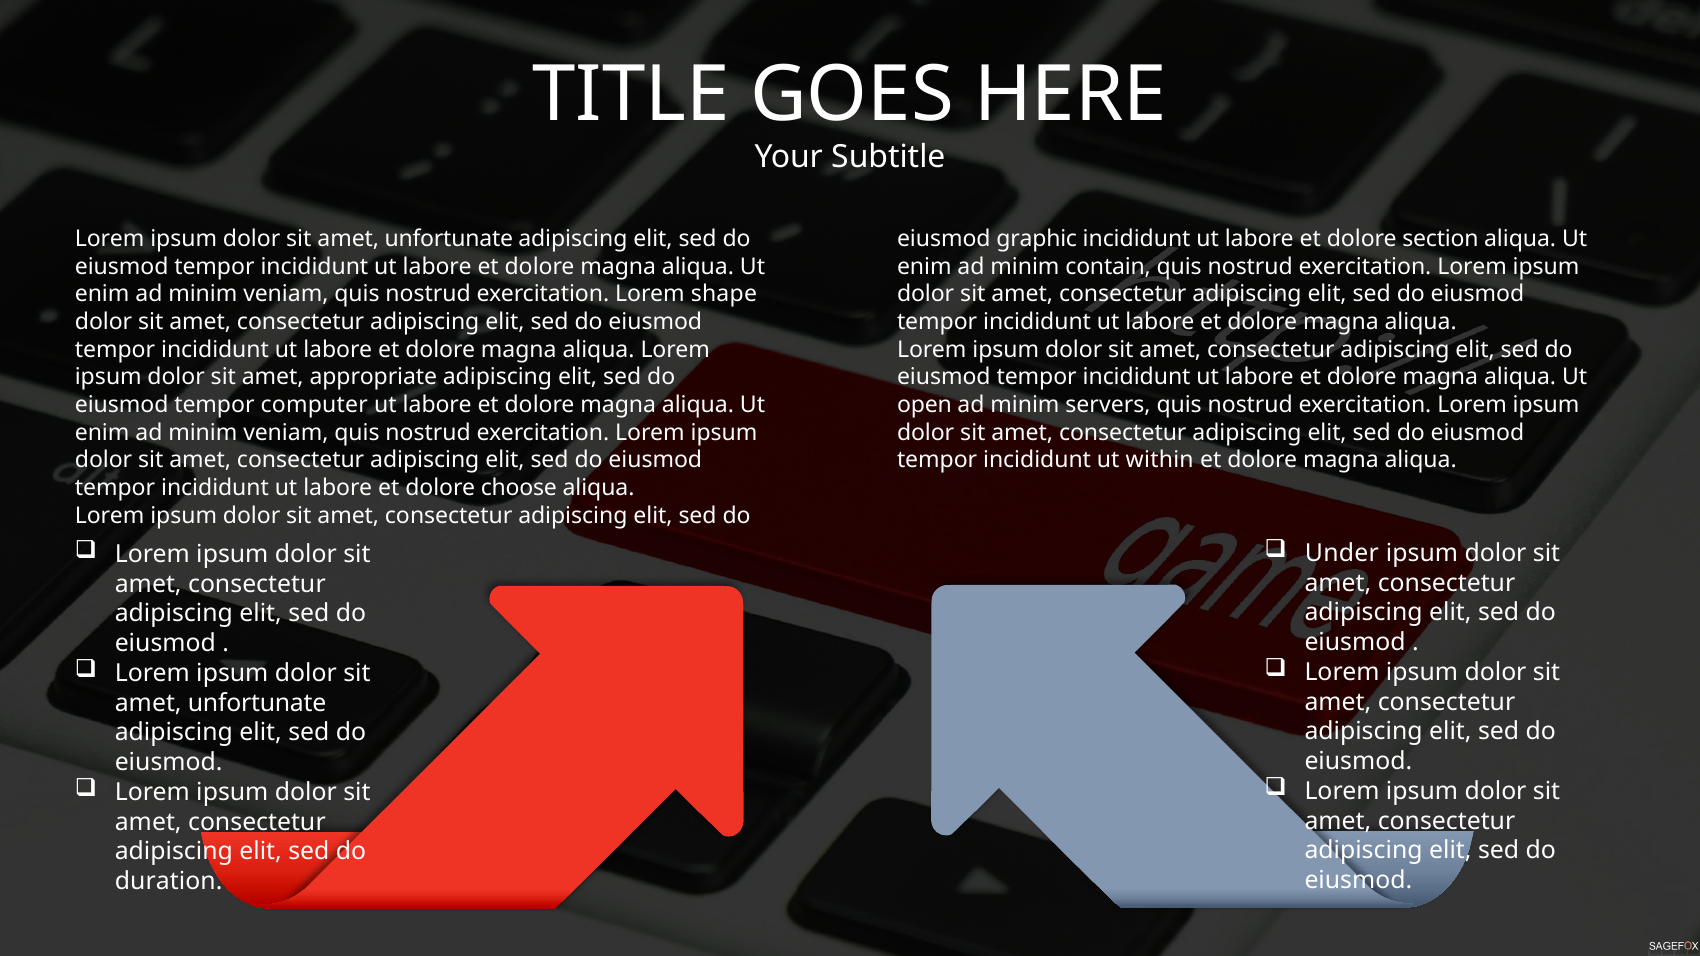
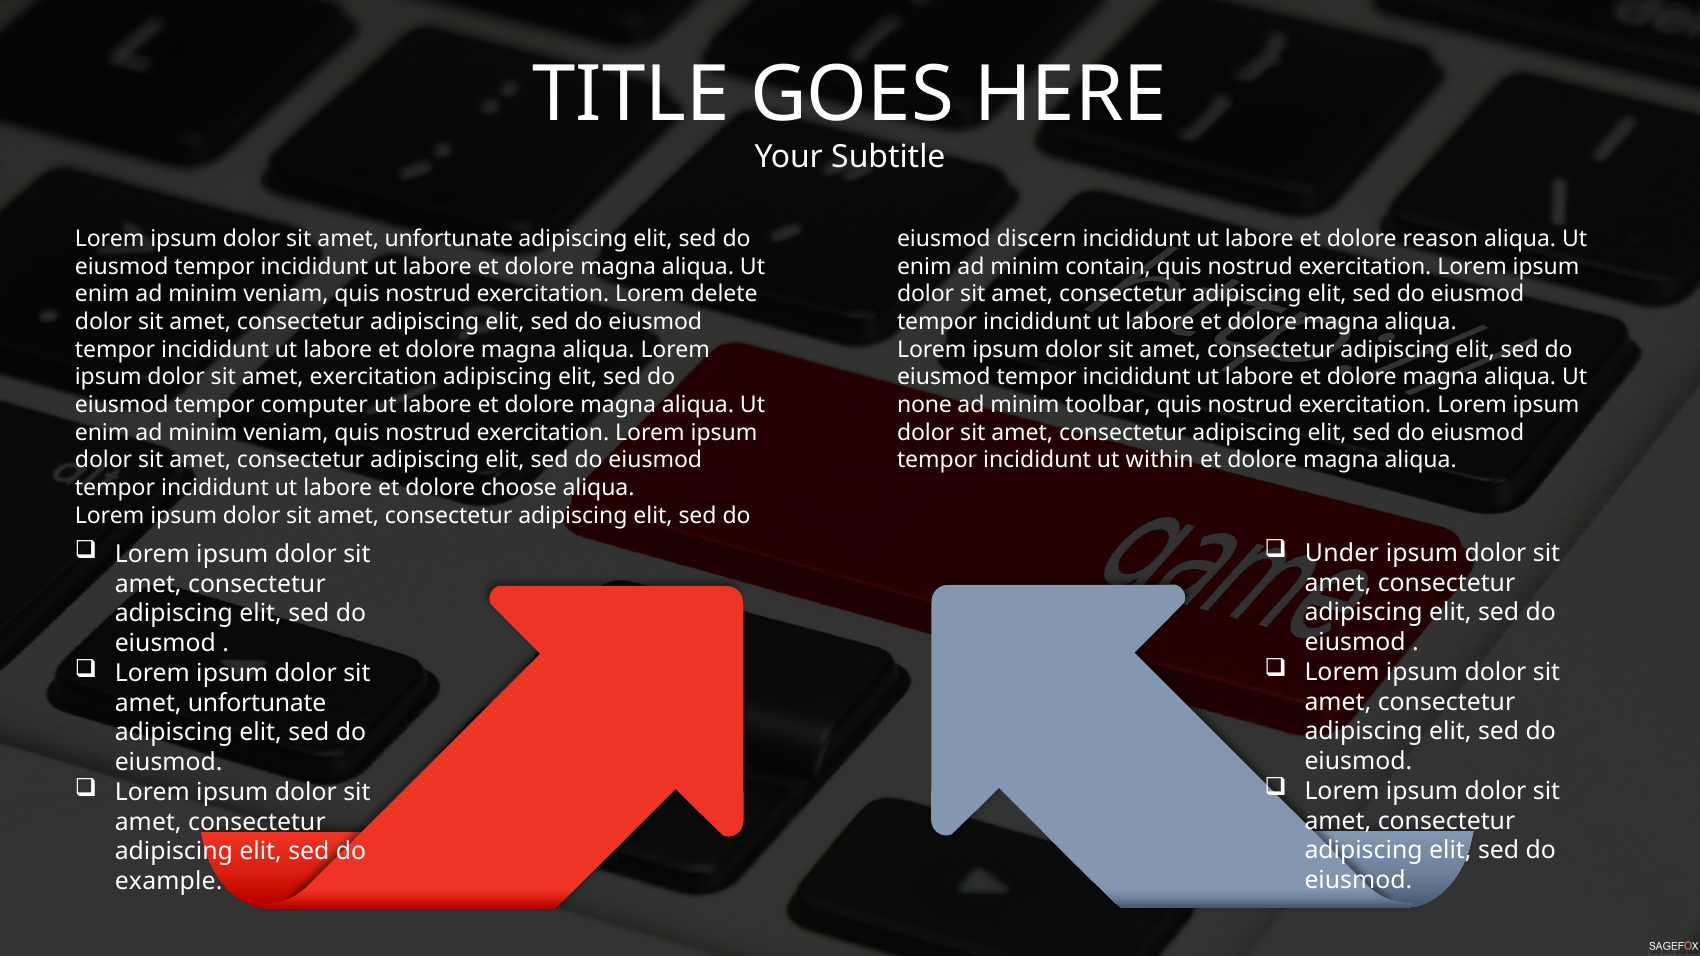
graphic: graphic -> discern
section: section -> reason
shape: shape -> delete
amet appropriate: appropriate -> exercitation
open: open -> none
servers: servers -> toolbar
duration: duration -> example
